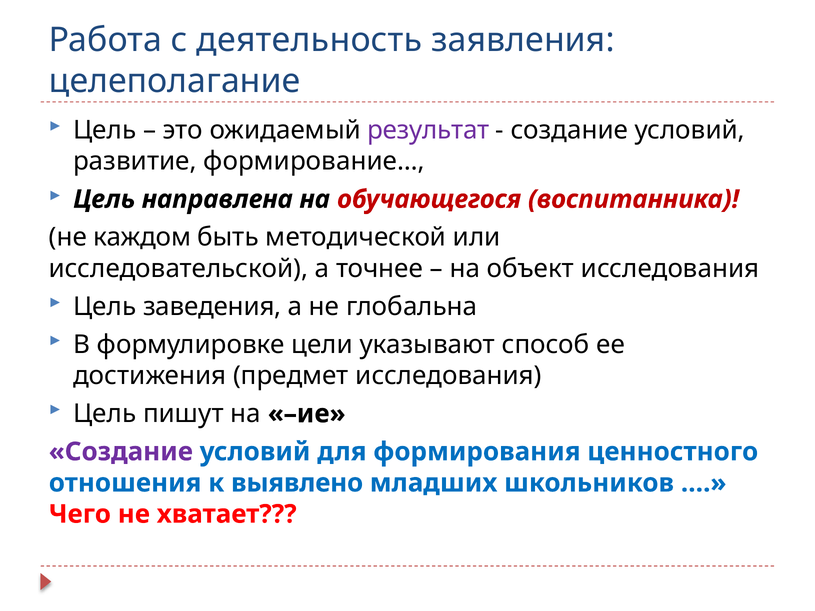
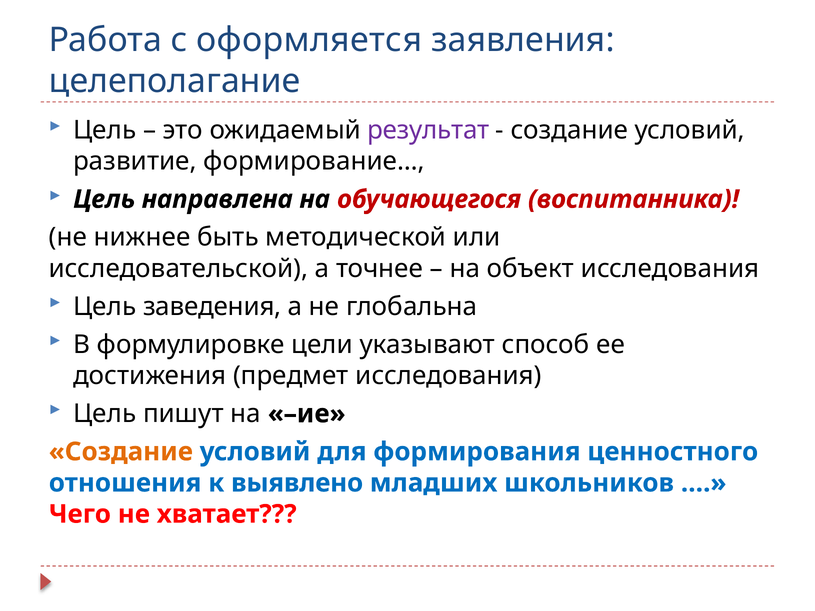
деятельность: деятельность -> оформляется
каждом: каждом -> нижнее
Создание at (121, 452) colour: purple -> orange
